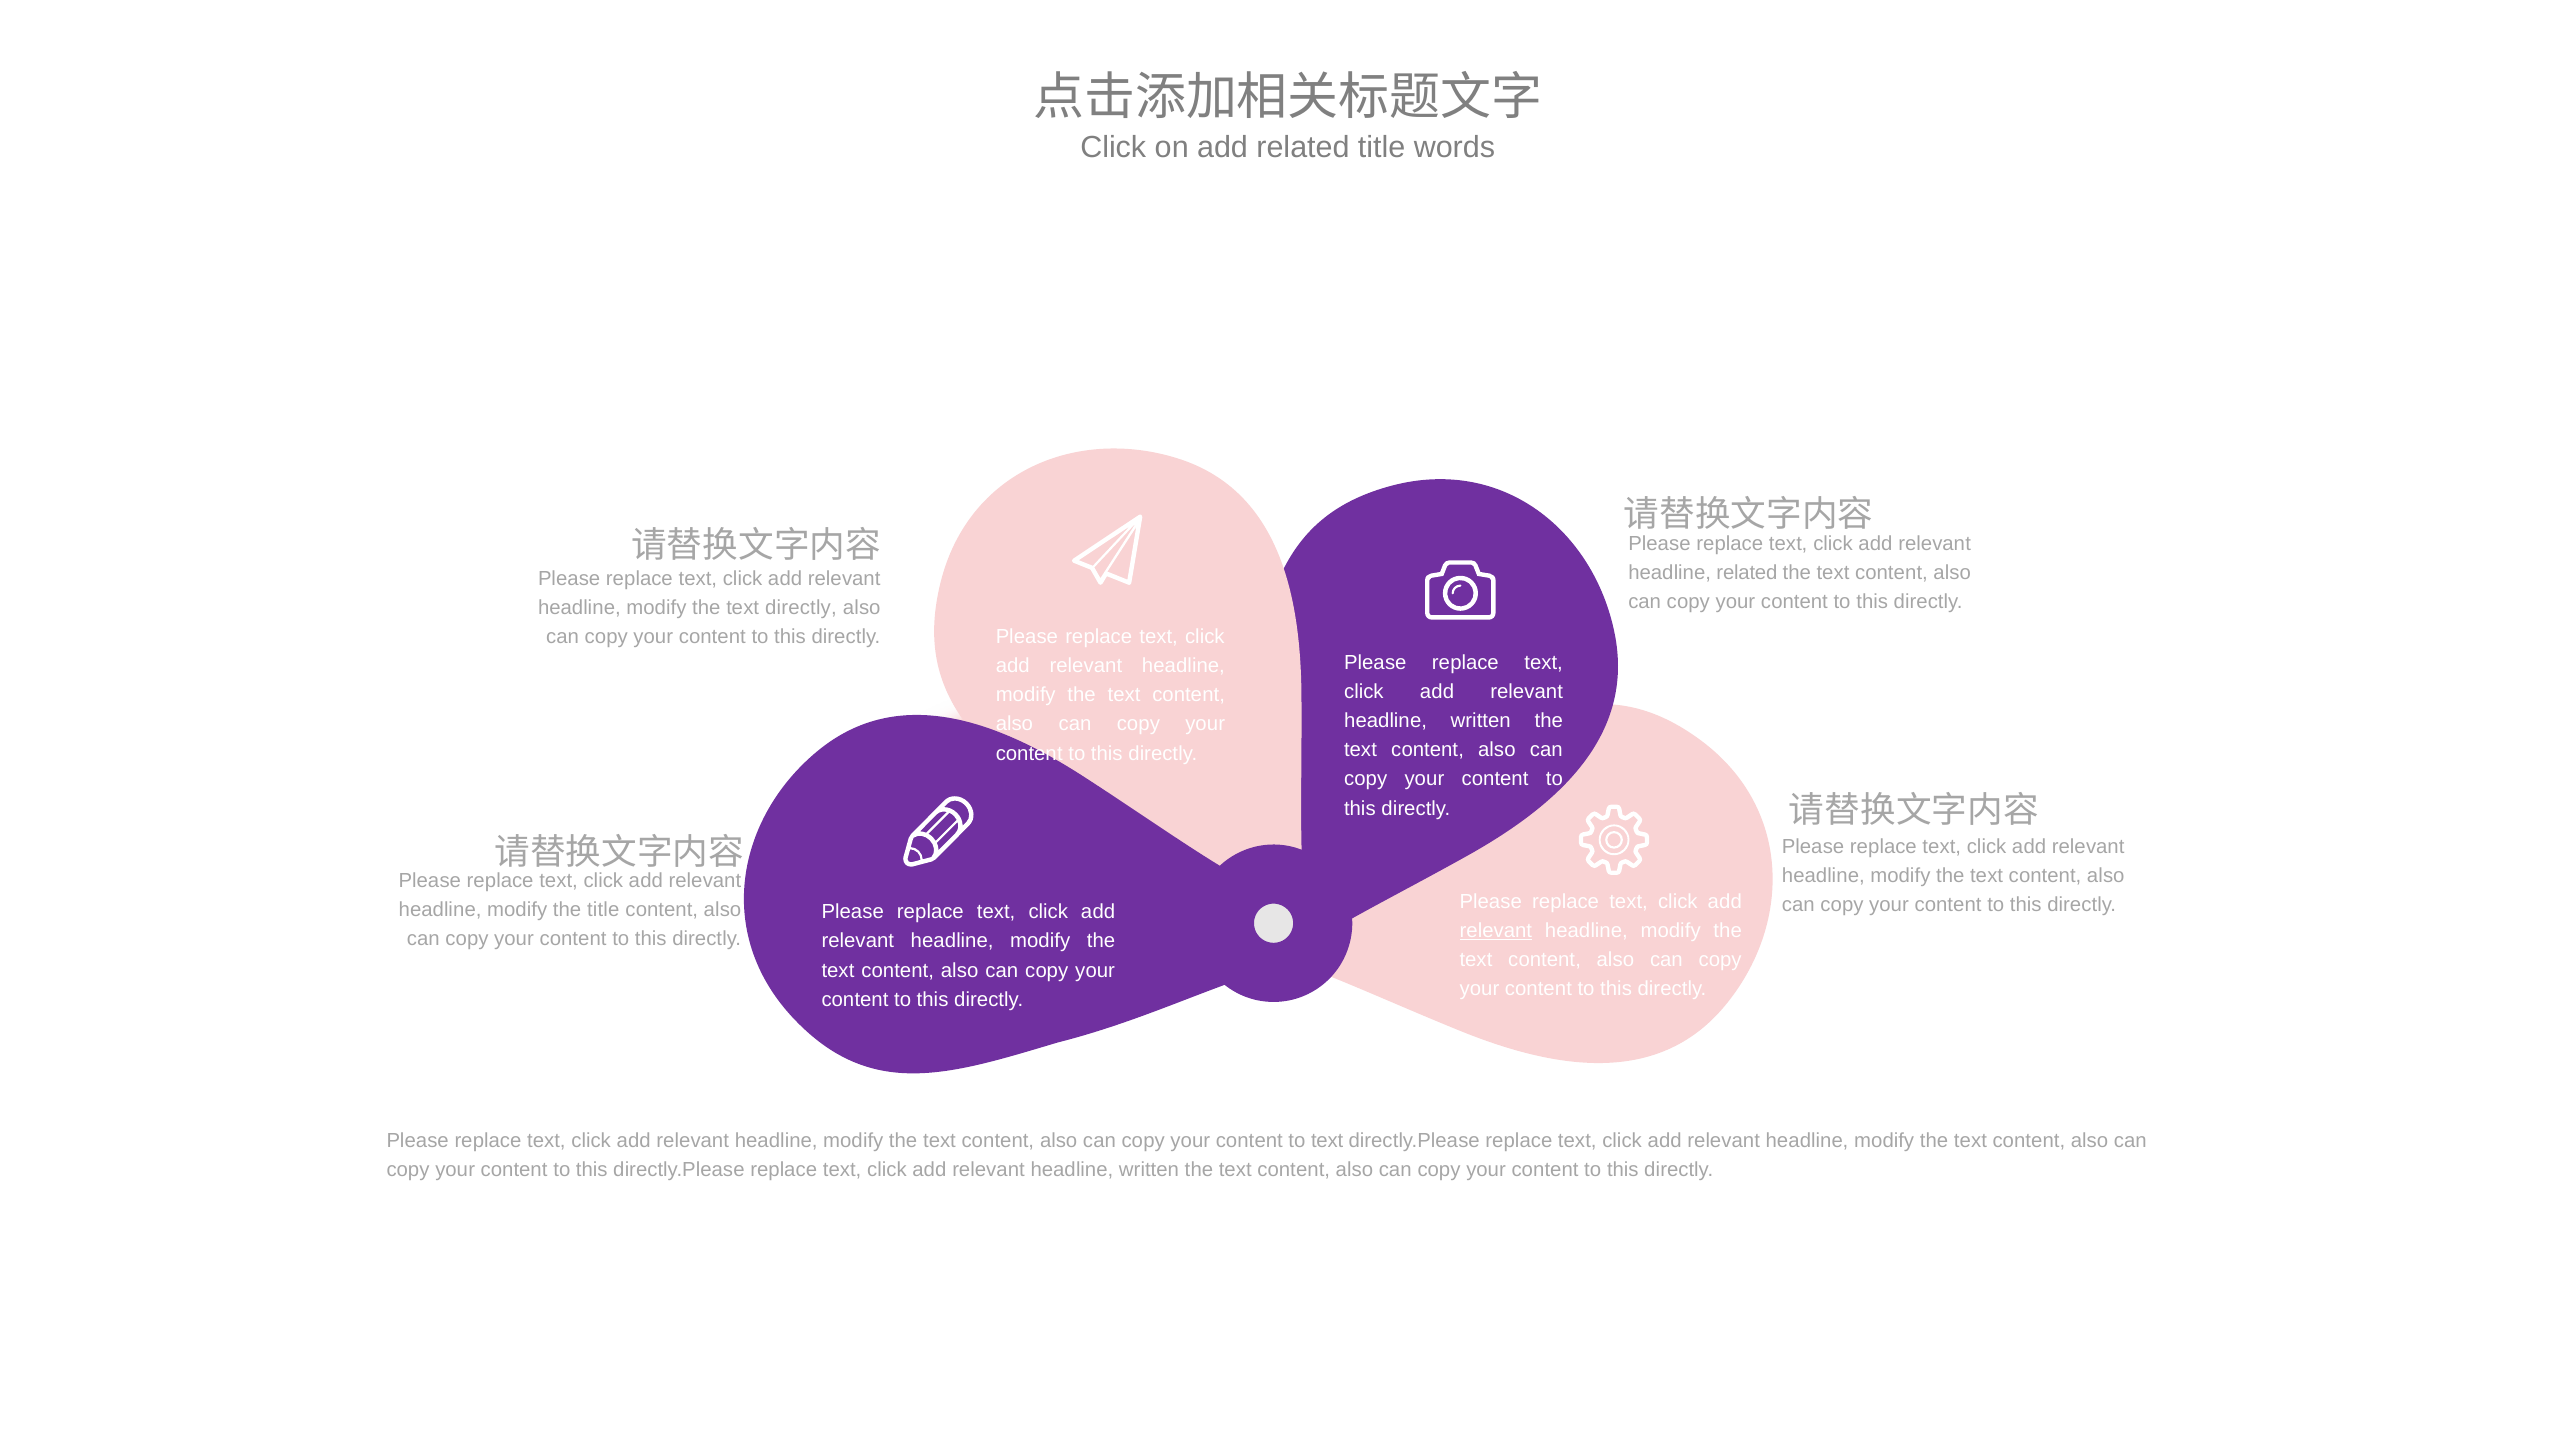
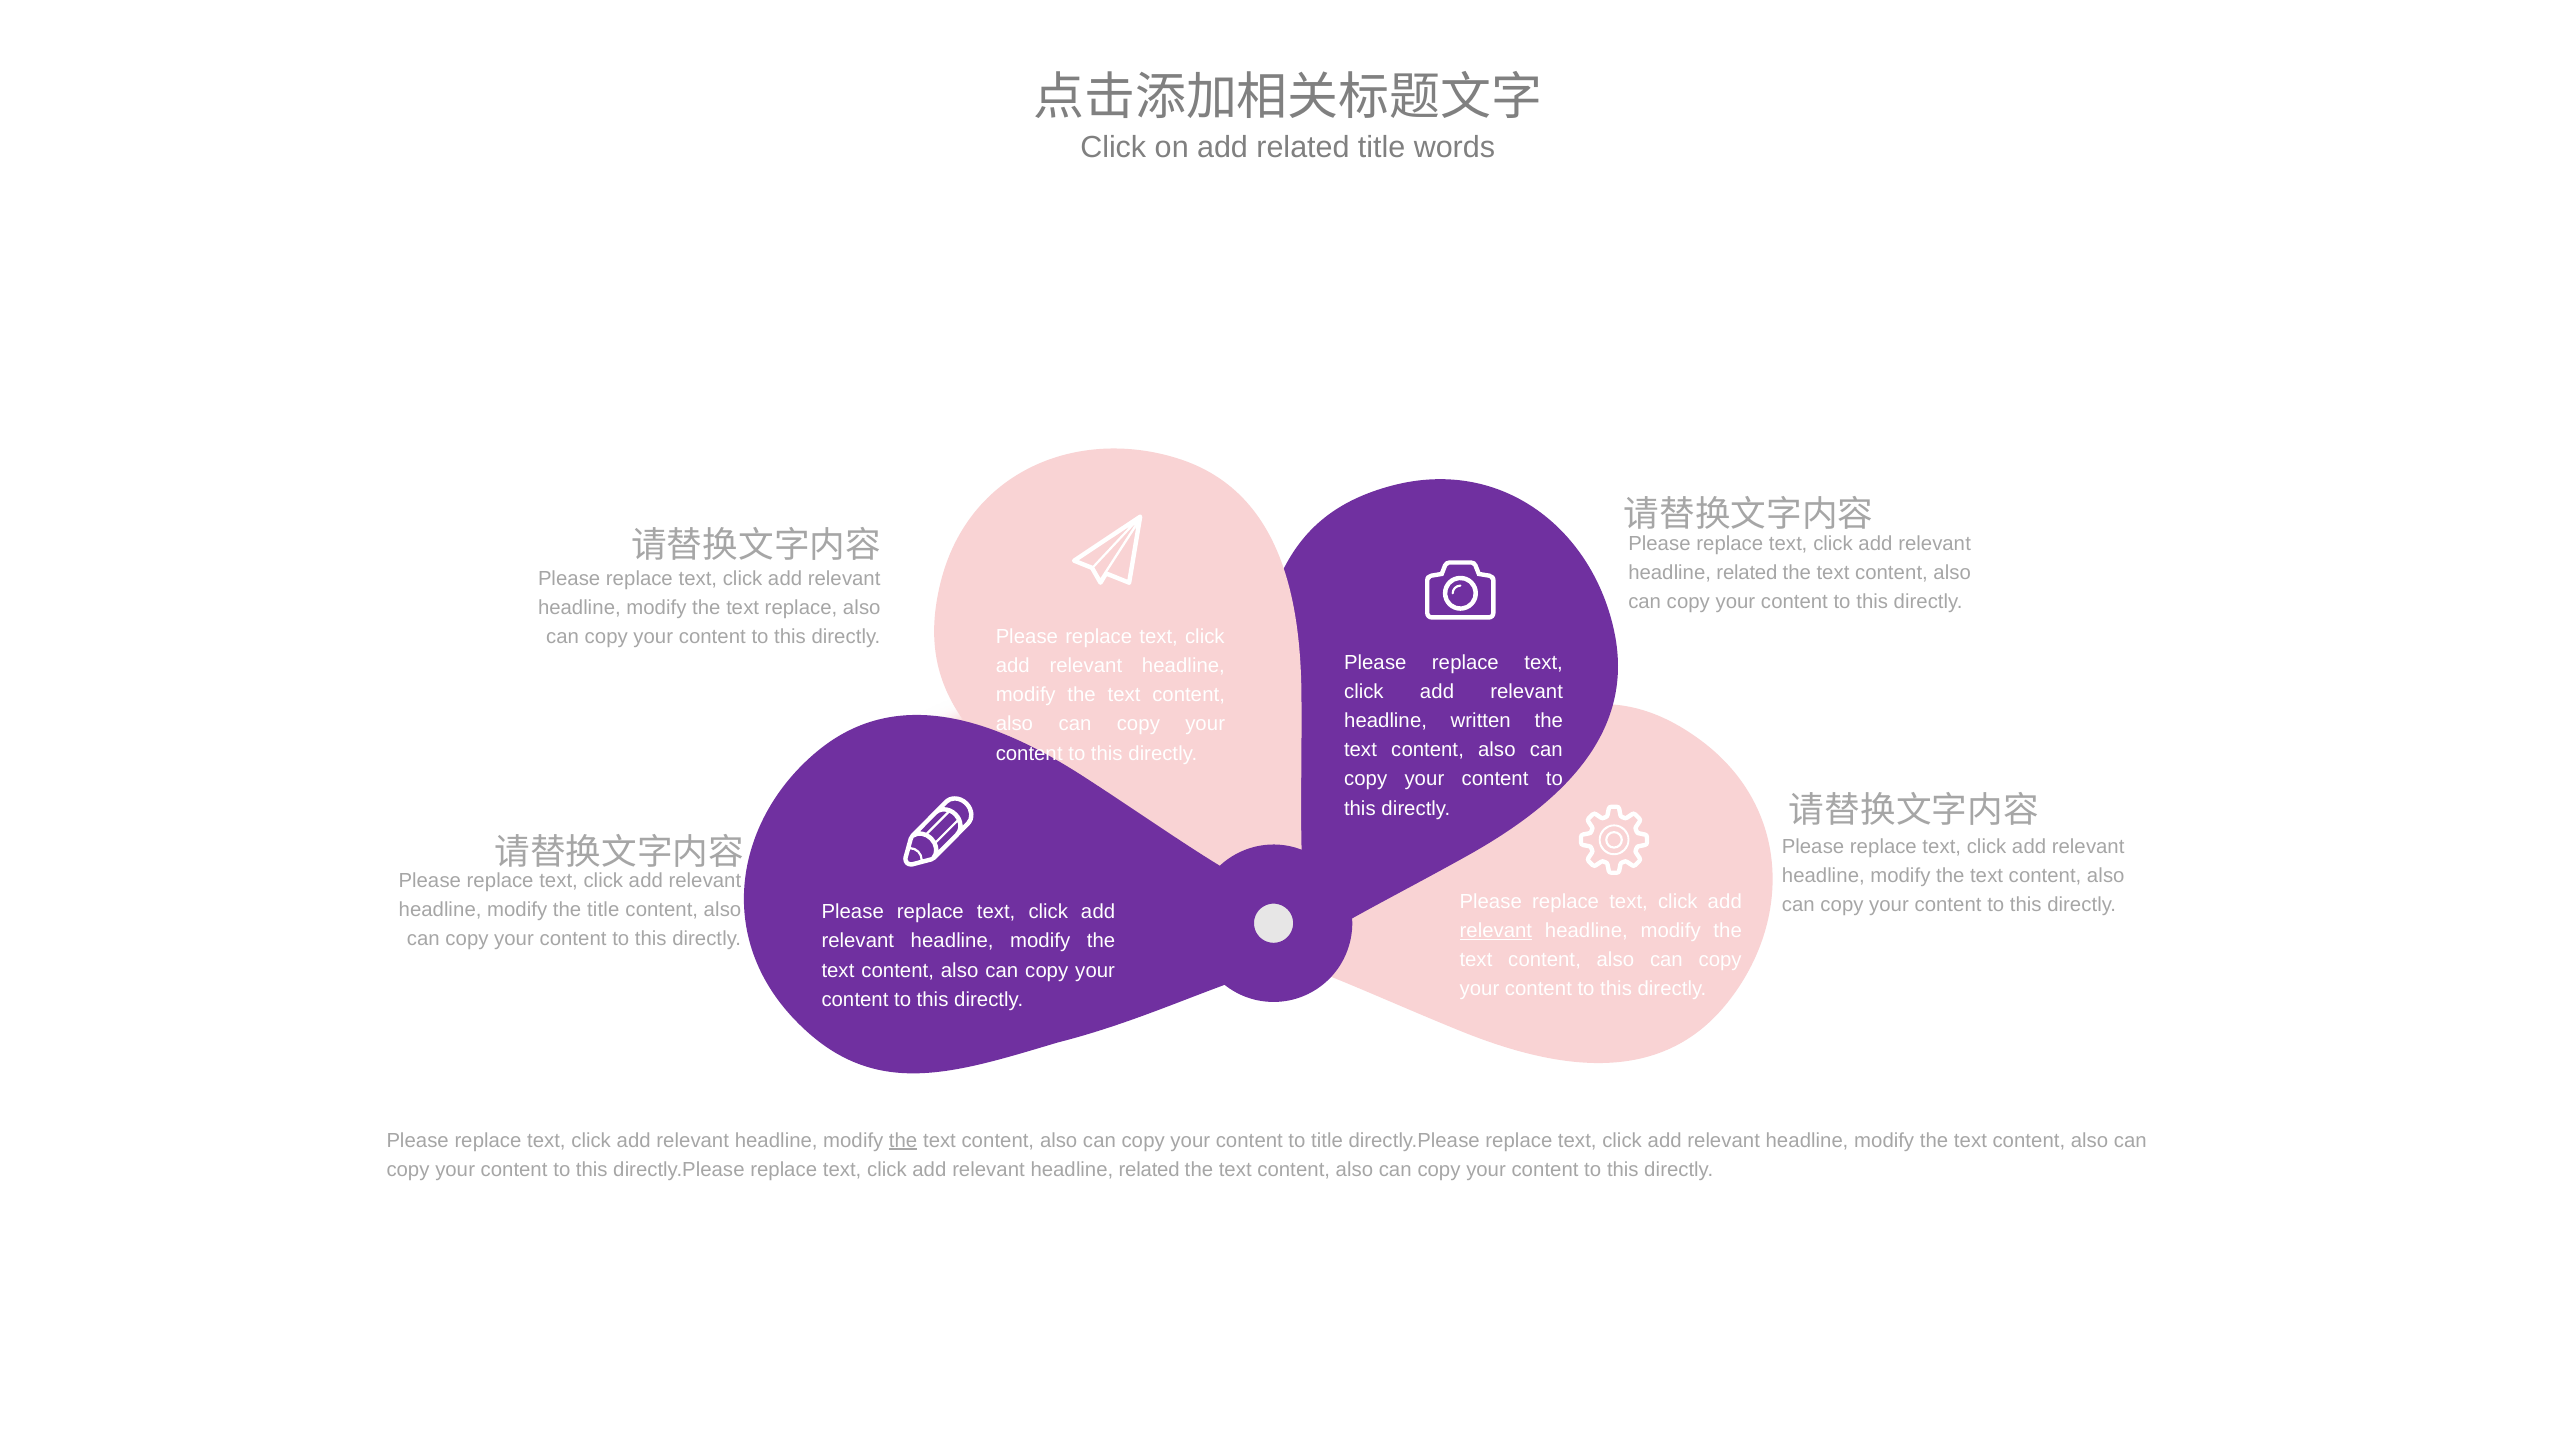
text directly: directly -> replace
the at (903, 1140) underline: none -> present
to text: text -> title
written at (1149, 1169): written -> related
